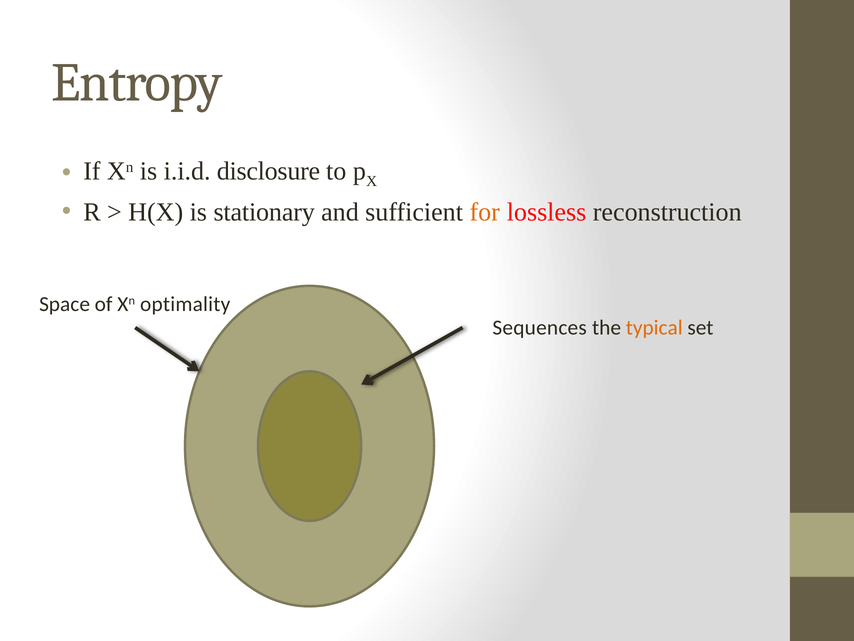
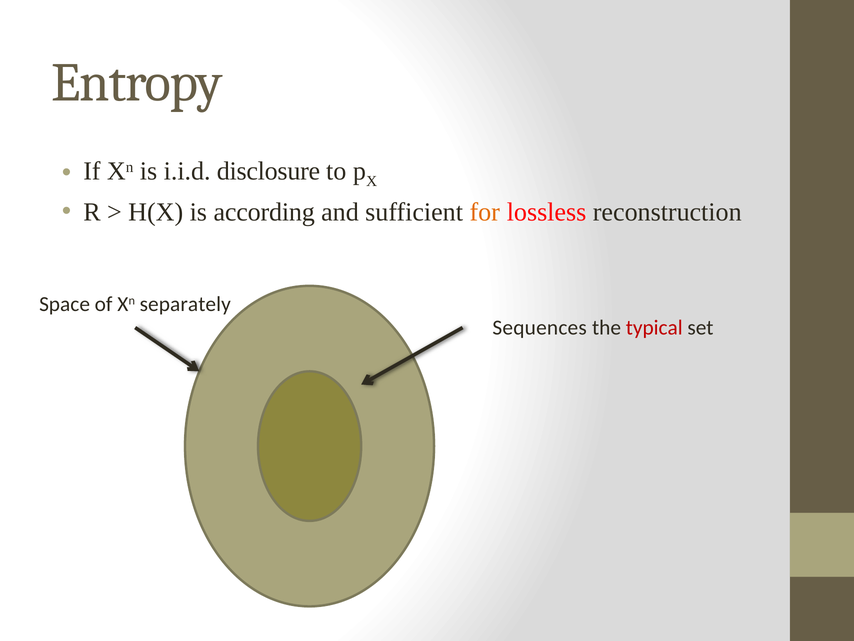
stationary: stationary -> according
optimality: optimality -> separately
typical colour: orange -> red
